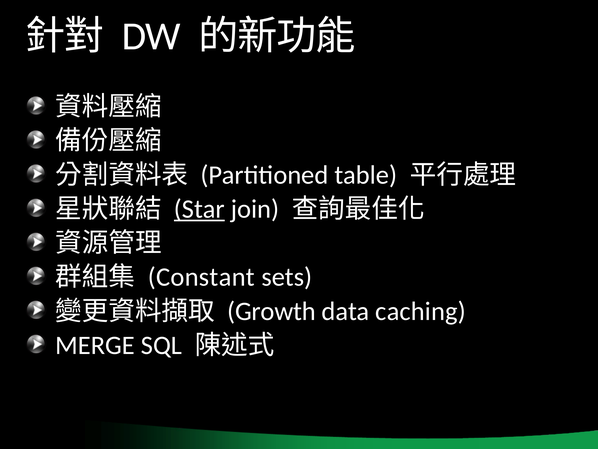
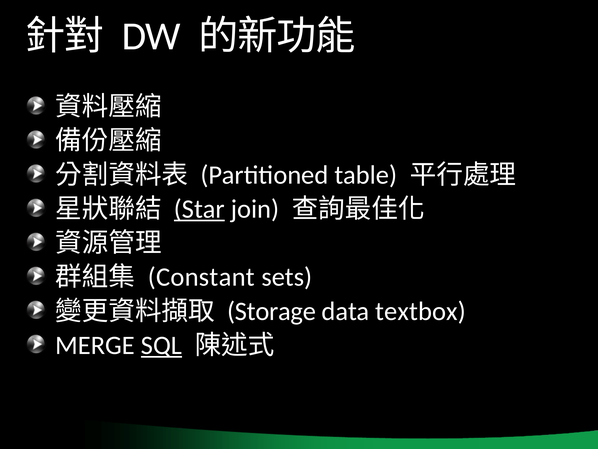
Growth: Growth -> Storage
caching: caching -> textbox
SQL underline: none -> present
